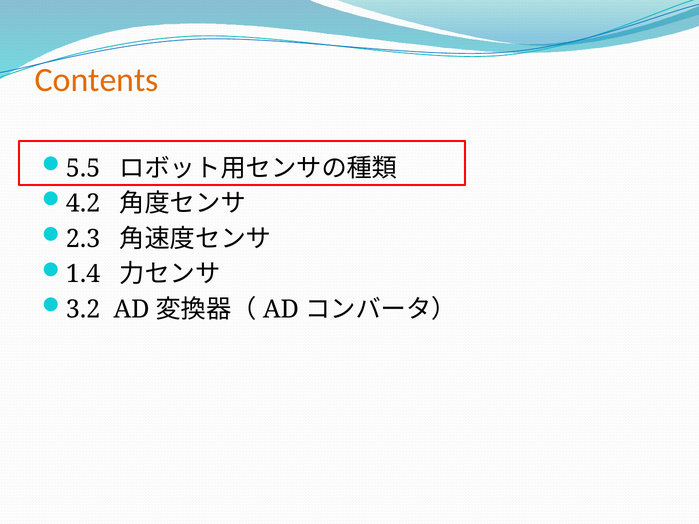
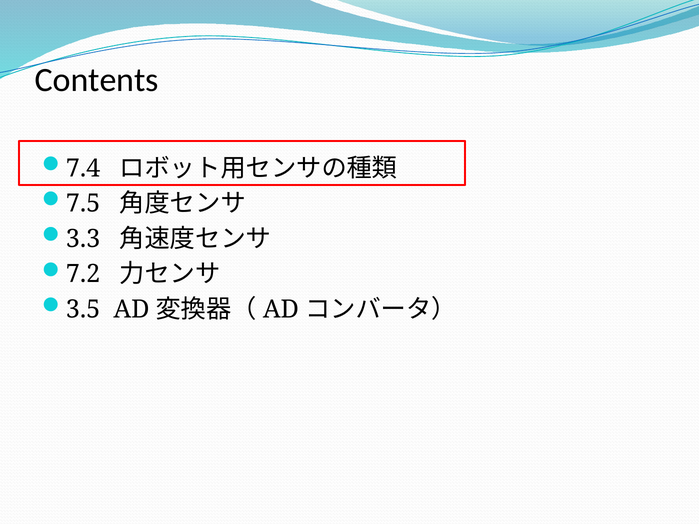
Contents colour: orange -> black
5.5: 5.5 -> 7.4
4.2: 4.2 -> 7.5
2.3: 2.3 -> 3.3
1.4: 1.4 -> 7.2
3.2: 3.2 -> 3.5
